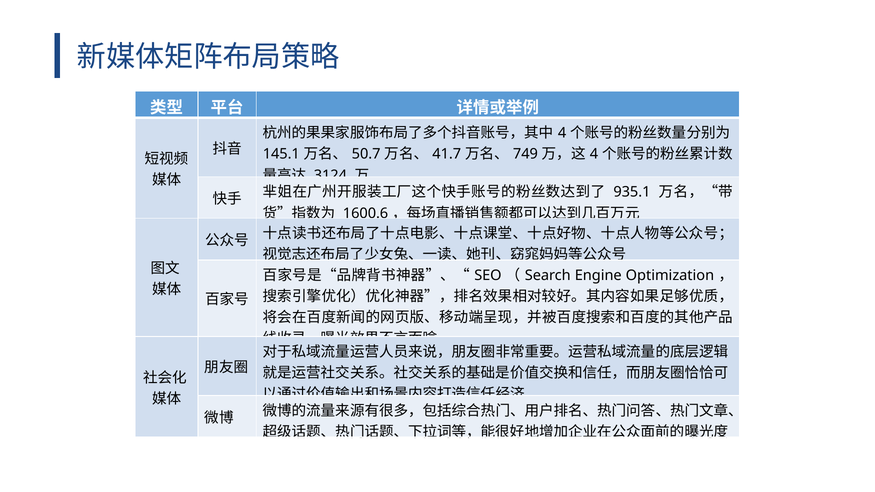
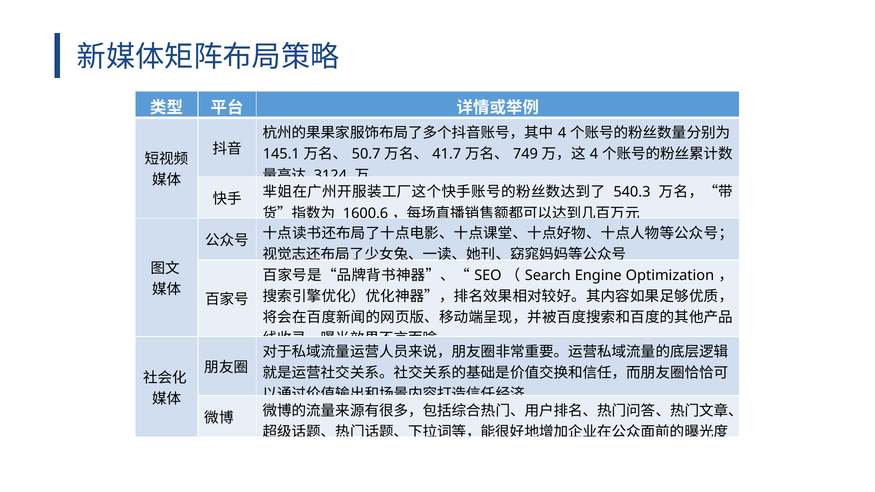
935.1: 935.1 -> 540.3
